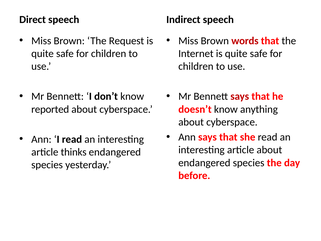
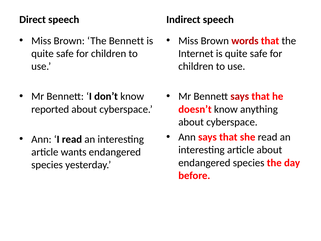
The Request: Request -> Bennett
thinks: thinks -> wants
